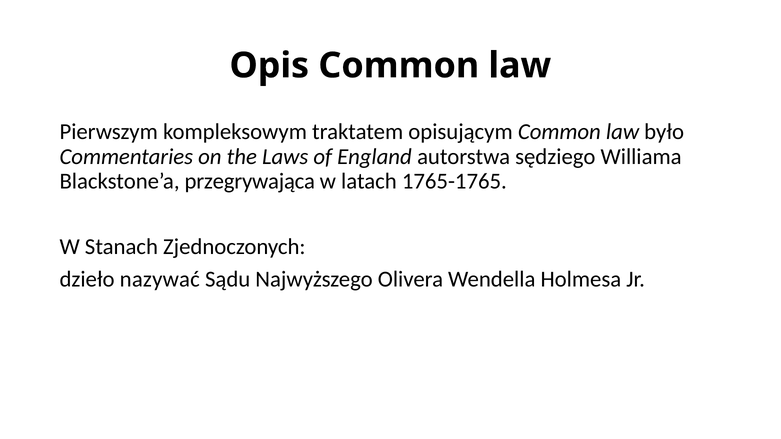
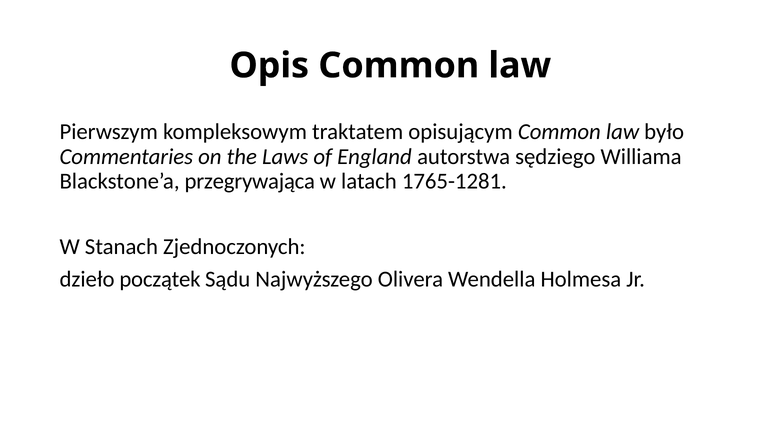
1765-1765: 1765-1765 -> 1765-1281
nazywać: nazywać -> początek
